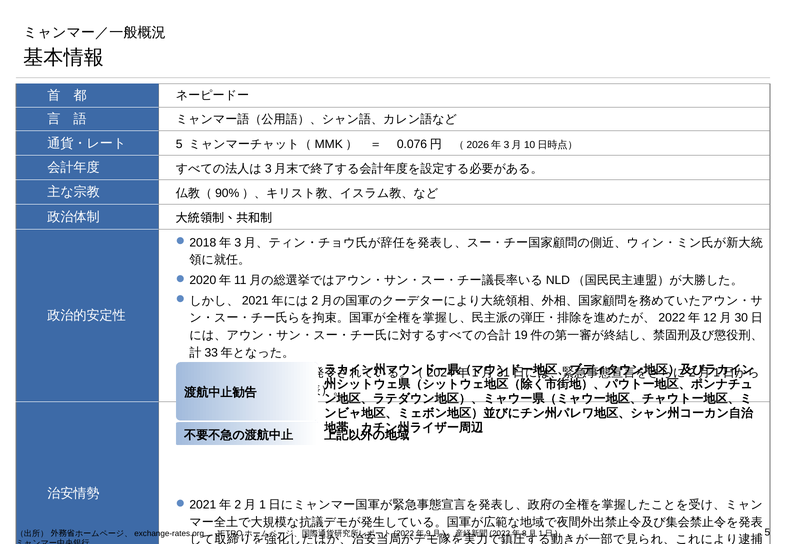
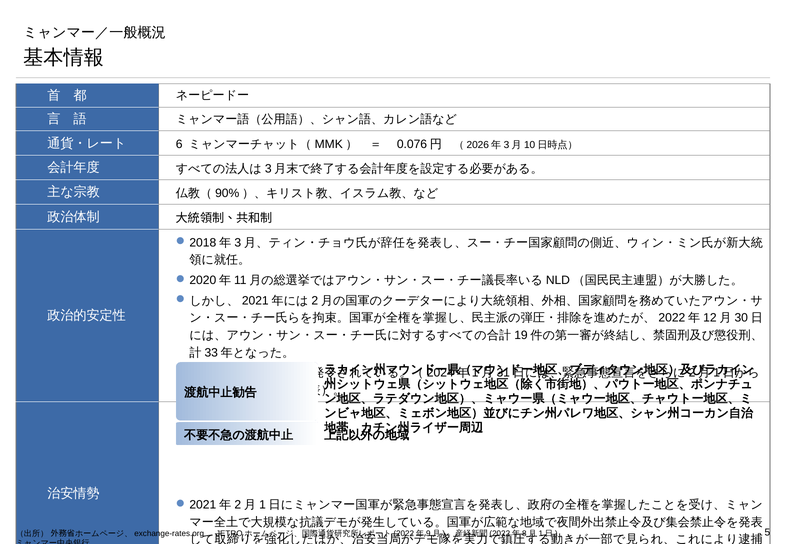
5 at (179, 144): 5 -> 6
